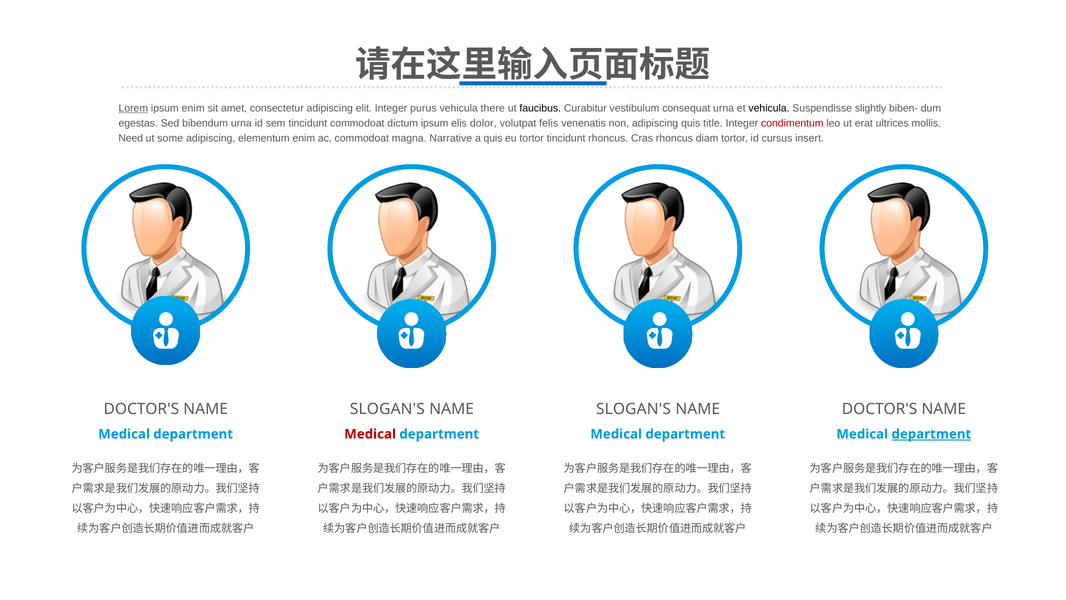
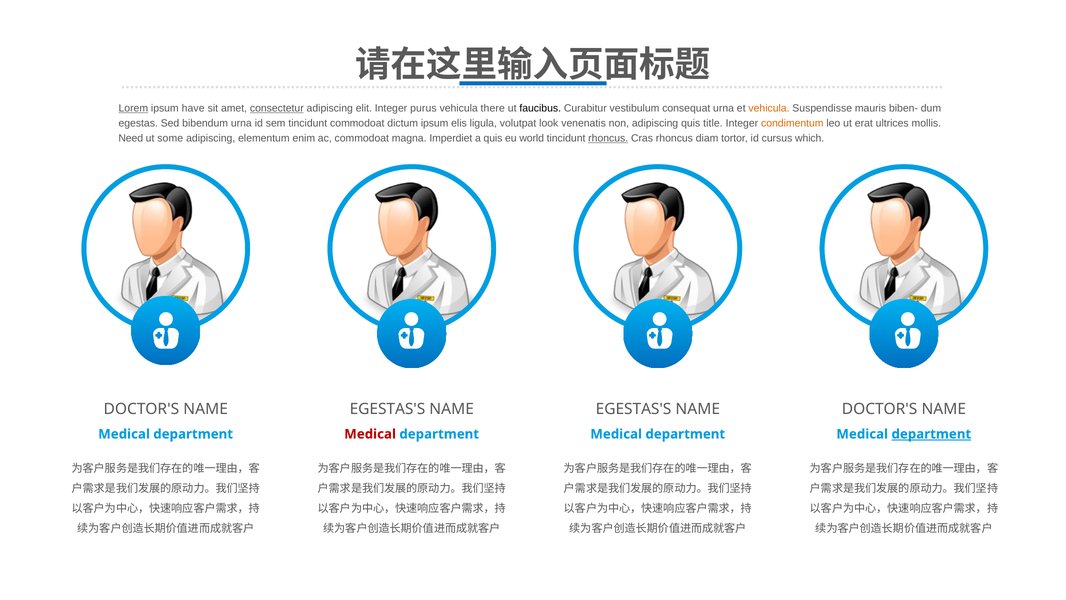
ipsum enim: enim -> have
consectetur underline: none -> present
vehicula at (769, 108) colour: black -> orange
slightly: slightly -> mauris
dolor: dolor -> ligula
felis: felis -> look
condimentum colour: red -> orange
Narrative: Narrative -> Imperdiet
eu tortor: tortor -> world
rhoncus at (608, 138) underline: none -> present
insert: insert -> which
SLOGAN'S at (387, 409): SLOGAN'S -> EGESTAS'S
SLOGAN'S at (633, 409): SLOGAN'S -> EGESTAS'S
